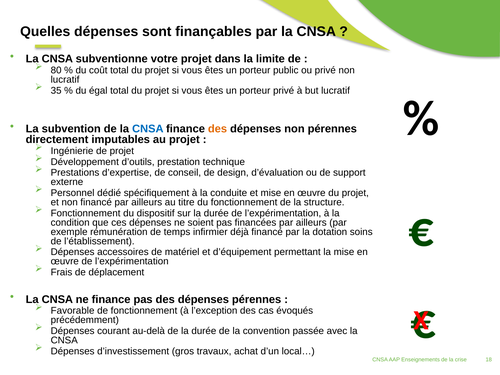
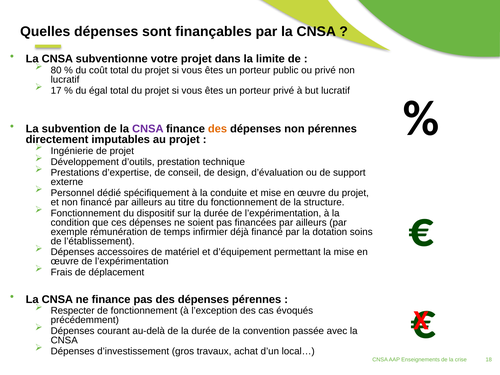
35: 35 -> 17
CNSA at (148, 129) colour: blue -> purple
Favorable: Favorable -> Respecter
